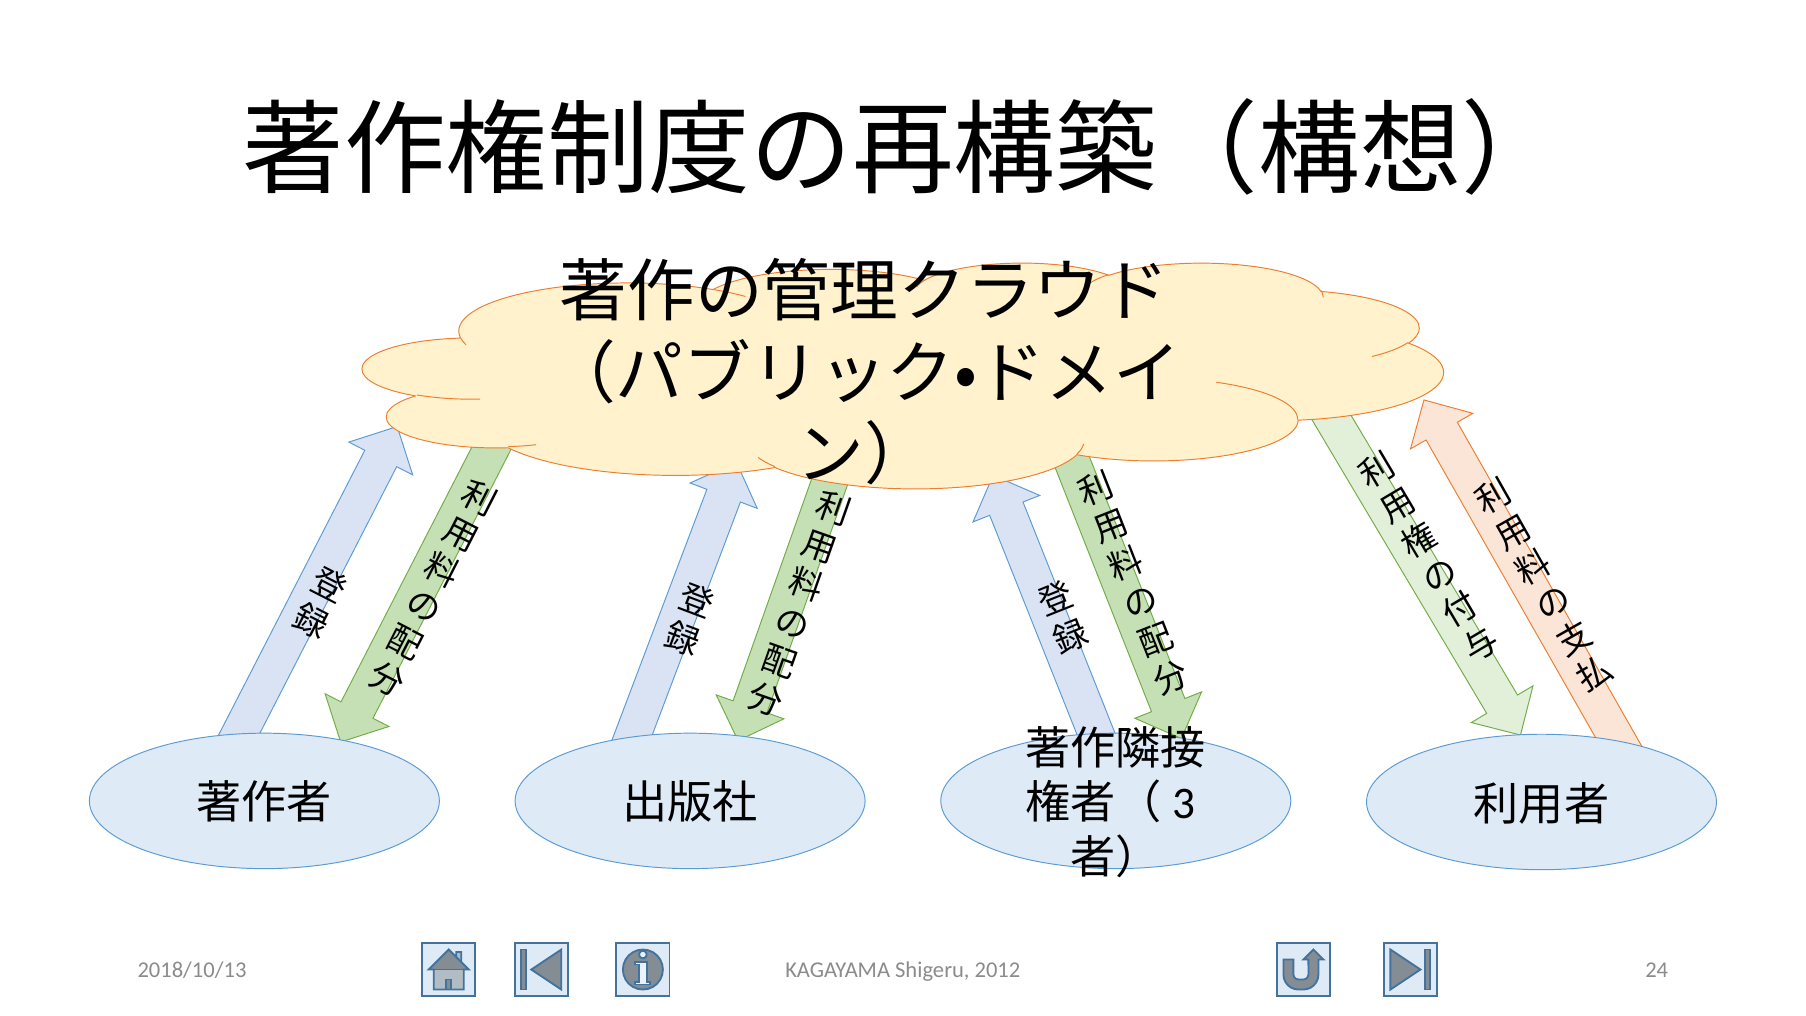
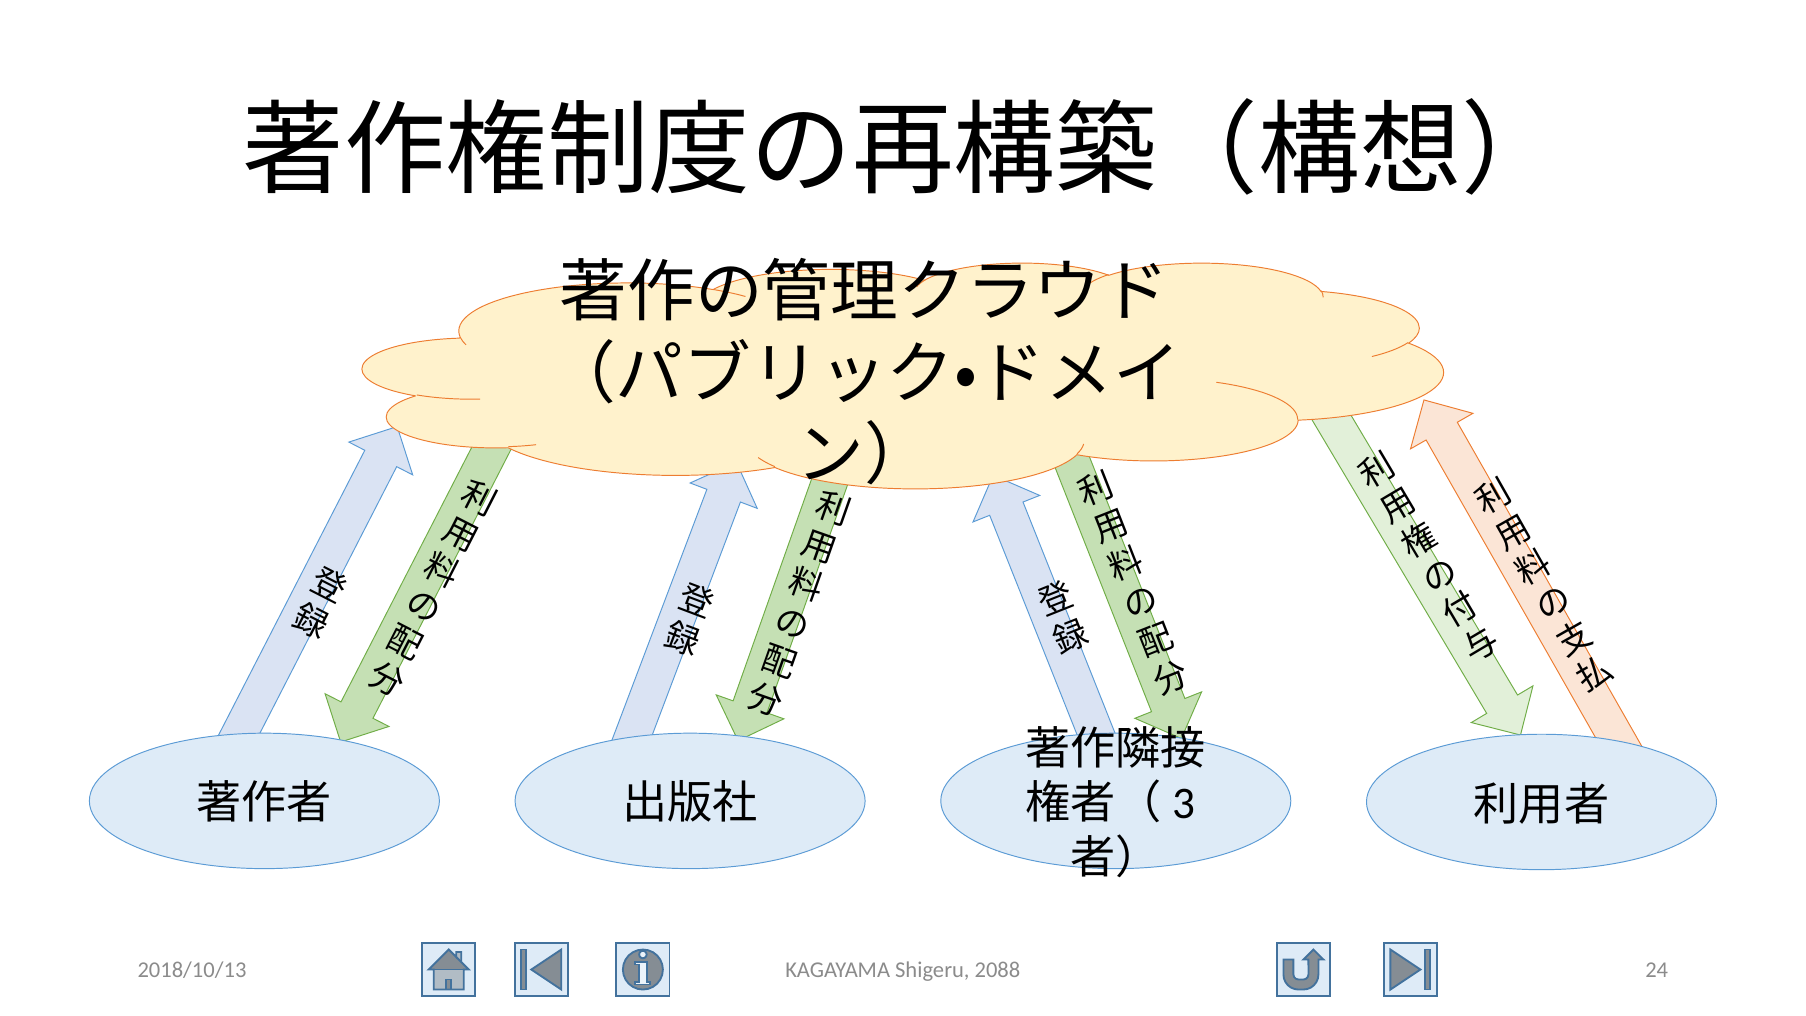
2012: 2012 -> 2088
